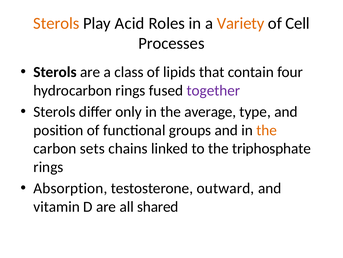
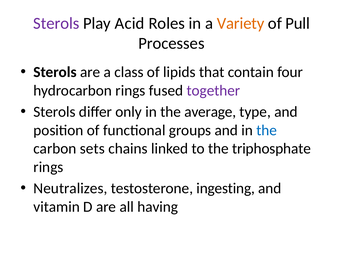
Sterols at (56, 23) colour: orange -> purple
Cell: Cell -> Pull
the at (267, 130) colour: orange -> blue
Absorption: Absorption -> Neutralizes
outward: outward -> ingesting
shared: shared -> having
